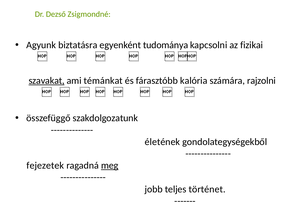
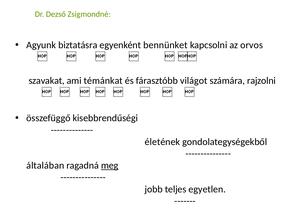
tudománya: tudománya -> bennünket
fizikai: fizikai -> orvos
szavakat underline: present -> none
kalória: kalória -> világot
szakdolgozatunk: szakdolgozatunk -> kisebbrendűségi
fejezetek: fejezetek -> általában
történet: történet -> egyetlen
